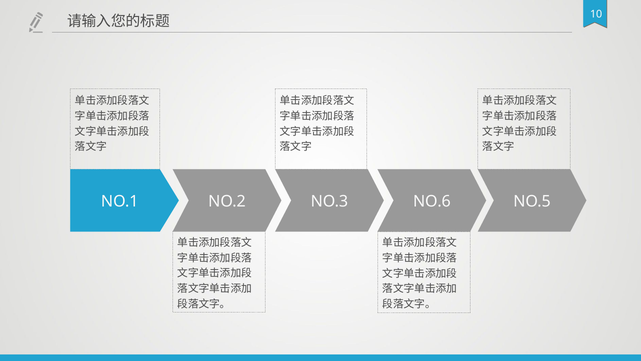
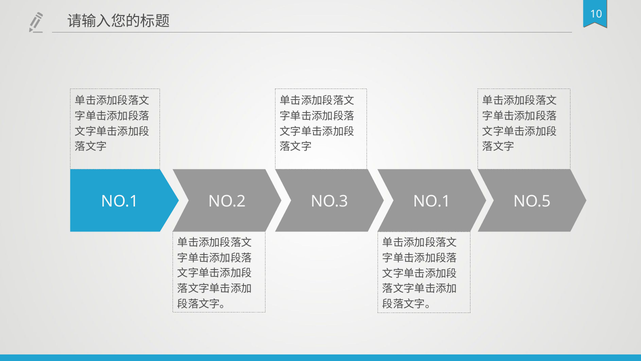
NO.3 NO.6: NO.6 -> NO.1
